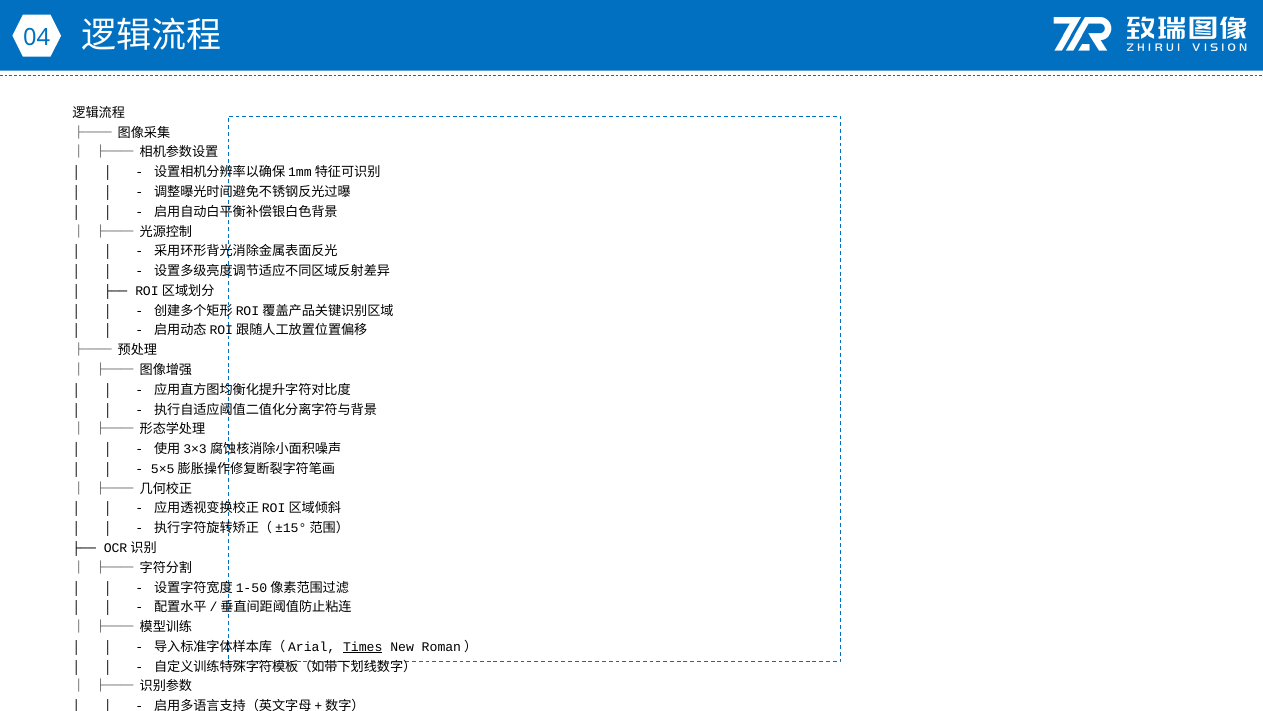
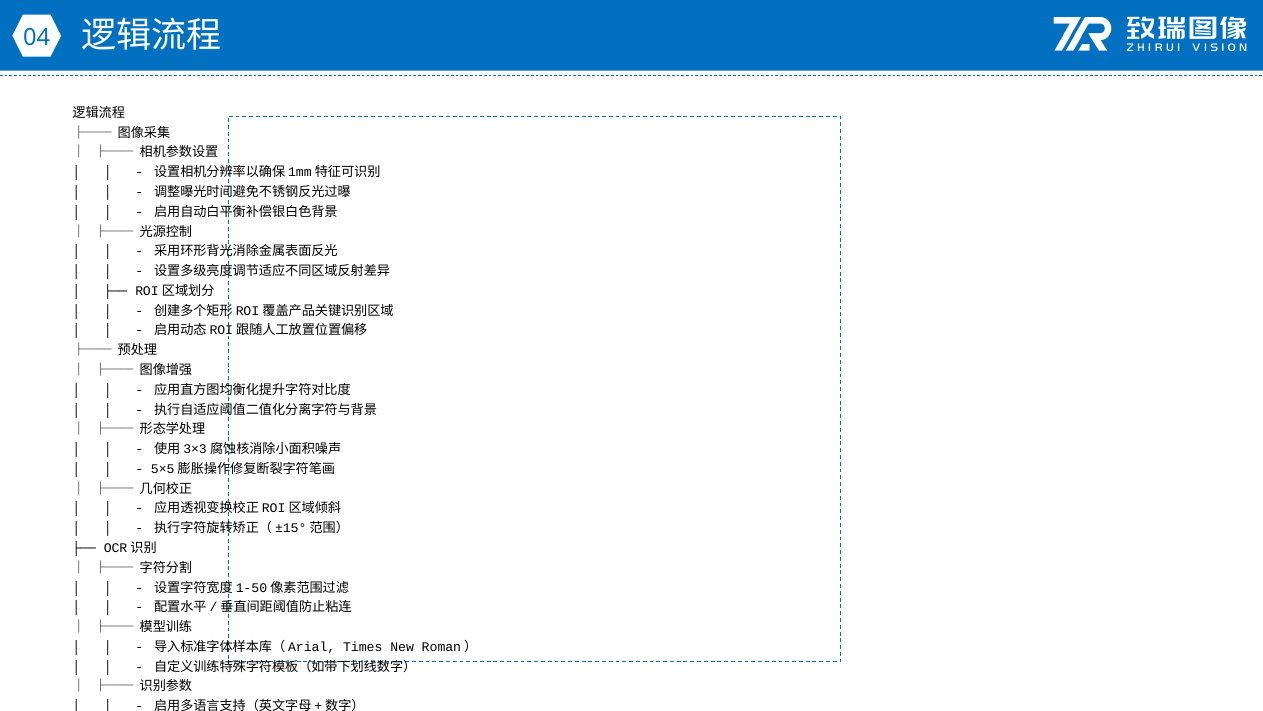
Times underline: present -> none
